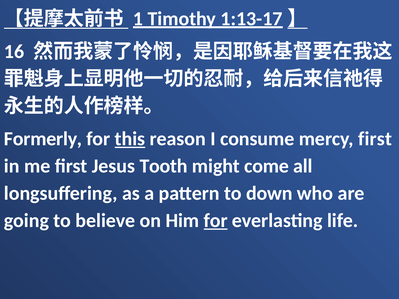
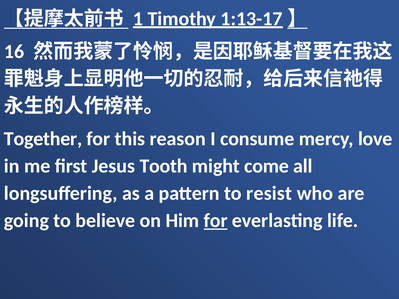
Formerly: Formerly -> Together
this underline: present -> none
mercy first: first -> love
down: down -> resist
